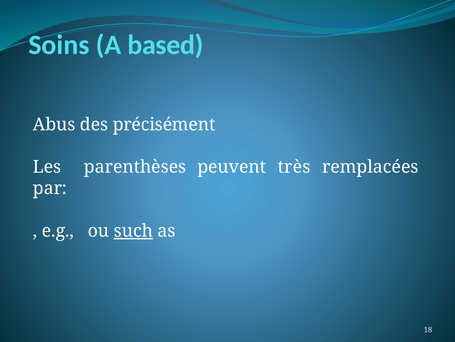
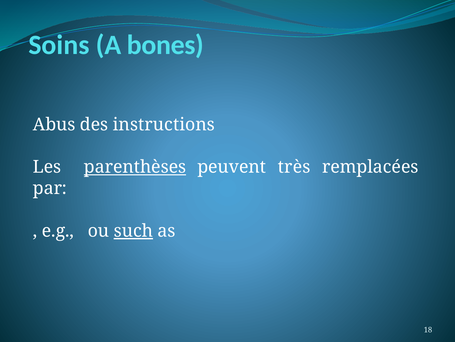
based: based -> bones
précisément: précisément -> instructions
parenthèses underline: none -> present
